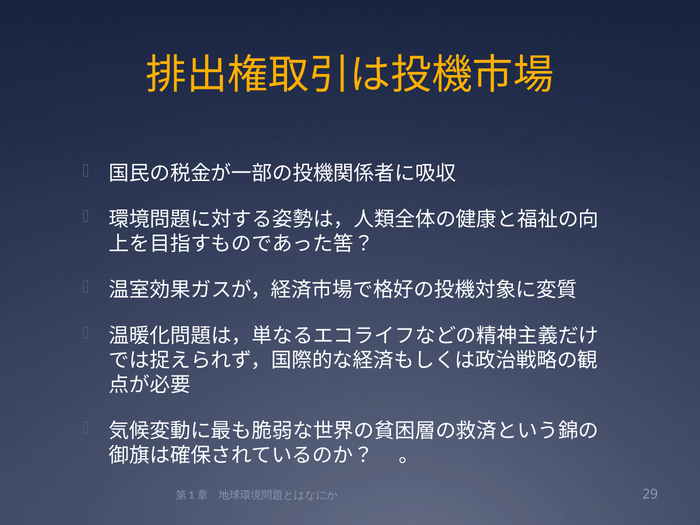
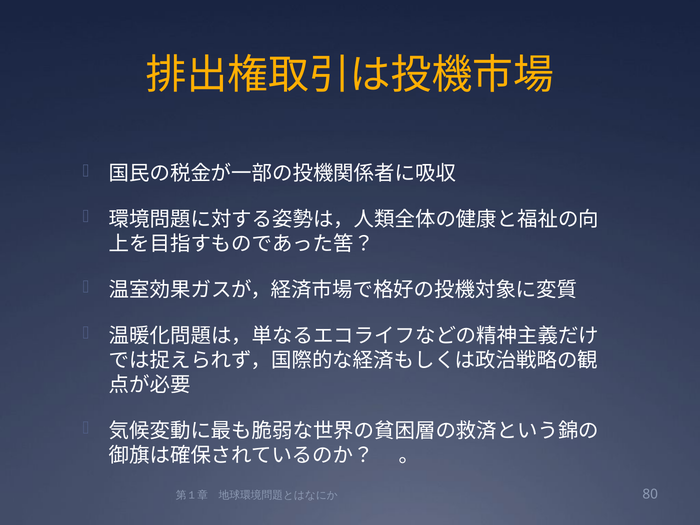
29: 29 -> 80
